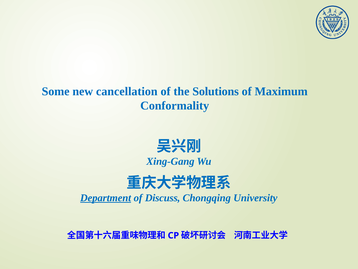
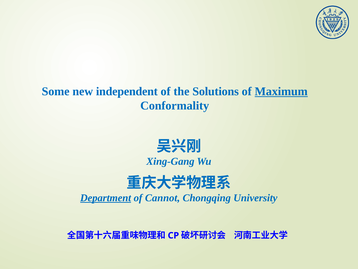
cancellation: cancellation -> independent
Maximum underline: none -> present
Discuss: Discuss -> Cannot
